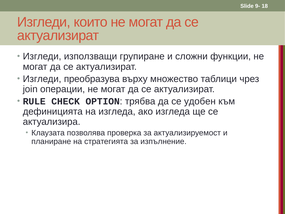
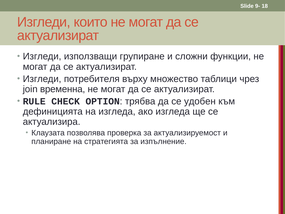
преобразува: преобразува -> потребителя
операции: операции -> временна
